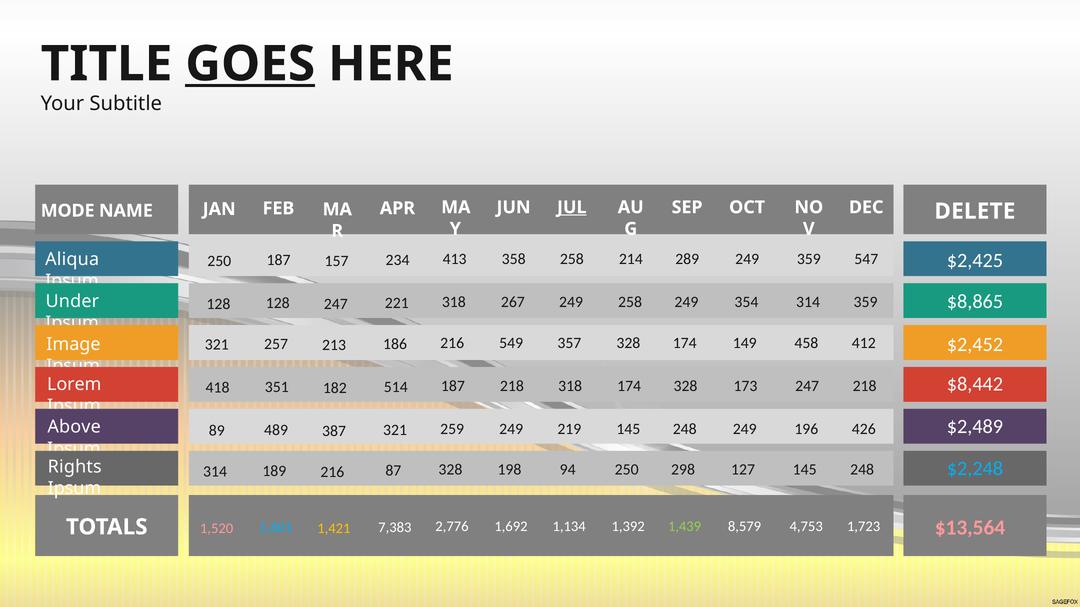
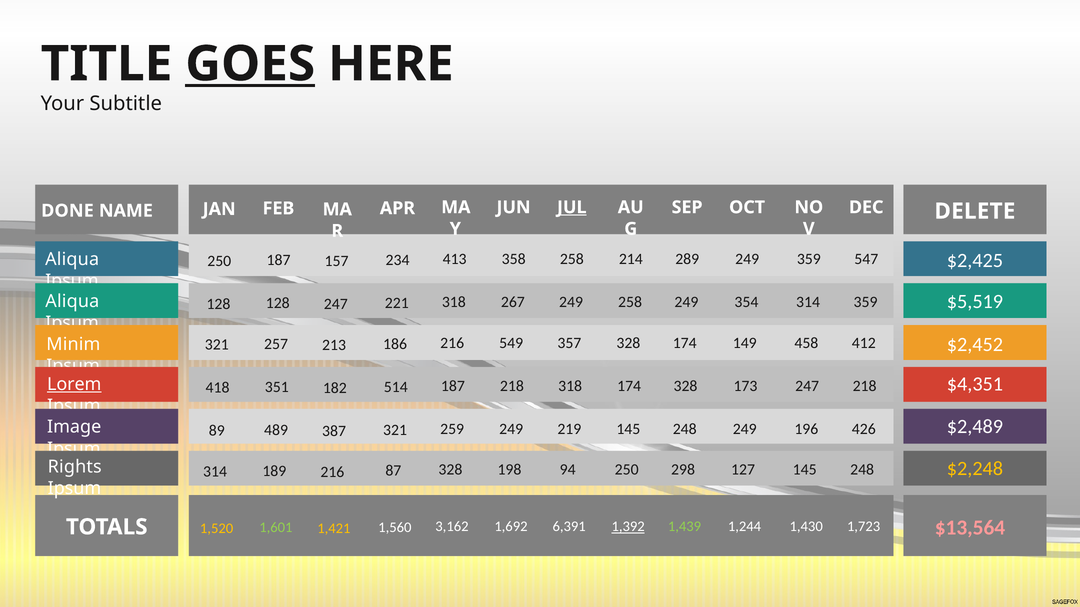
MODE: MODE -> DONE
$8,865: $8,865 -> $5,519
Under at (72, 302): Under -> Aliqua
Image: Image -> Minim
$8,442: $8,442 -> $4,351
Lorem underline: none -> present
Above: Above -> Image
$2,248 colour: light blue -> yellow
2,776: 2,776 -> 3,162
1,134: 1,134 -> 6,391
1,392 underline: none -> present
8,579: 8,579 -> 1,244
4,753: 4,753 -> 1,430
7,383: 7,383 -> 1,560
1,601 colour: light blue -> light green
1,520 colour: pink -> yellow
